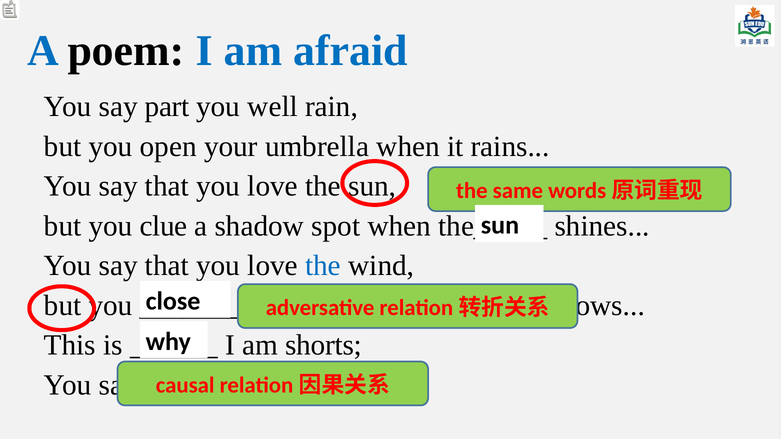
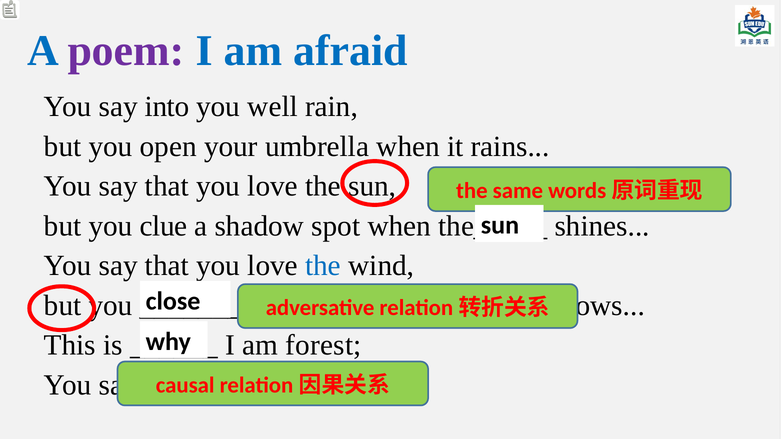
poem colour: black -> purple
part: part -> into
shorts: shorts -> forest
